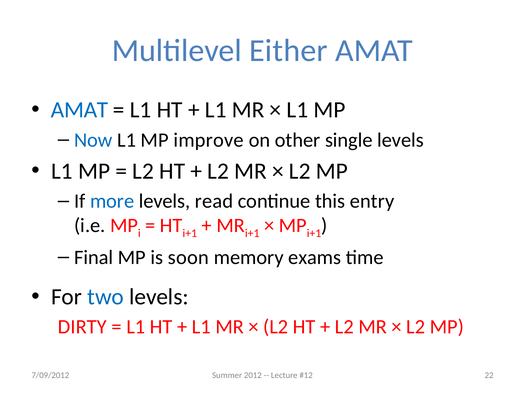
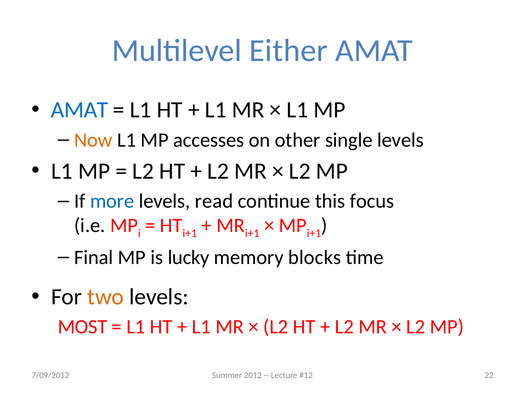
Now colour: blue -> orange
improve: improve -> accesses
entry: entry -> focus
soon: soon -> lucky
exams: exams -> blocks
two colour: blue -> orange
DIRTY: DIRTY -> MOST
